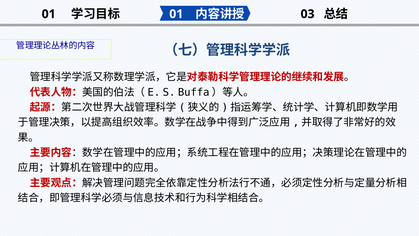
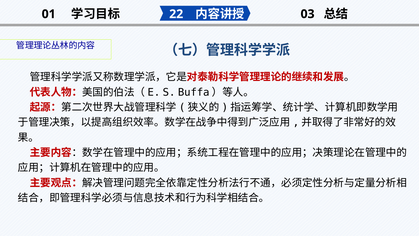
01 at (176, 14): 01 -> 22
